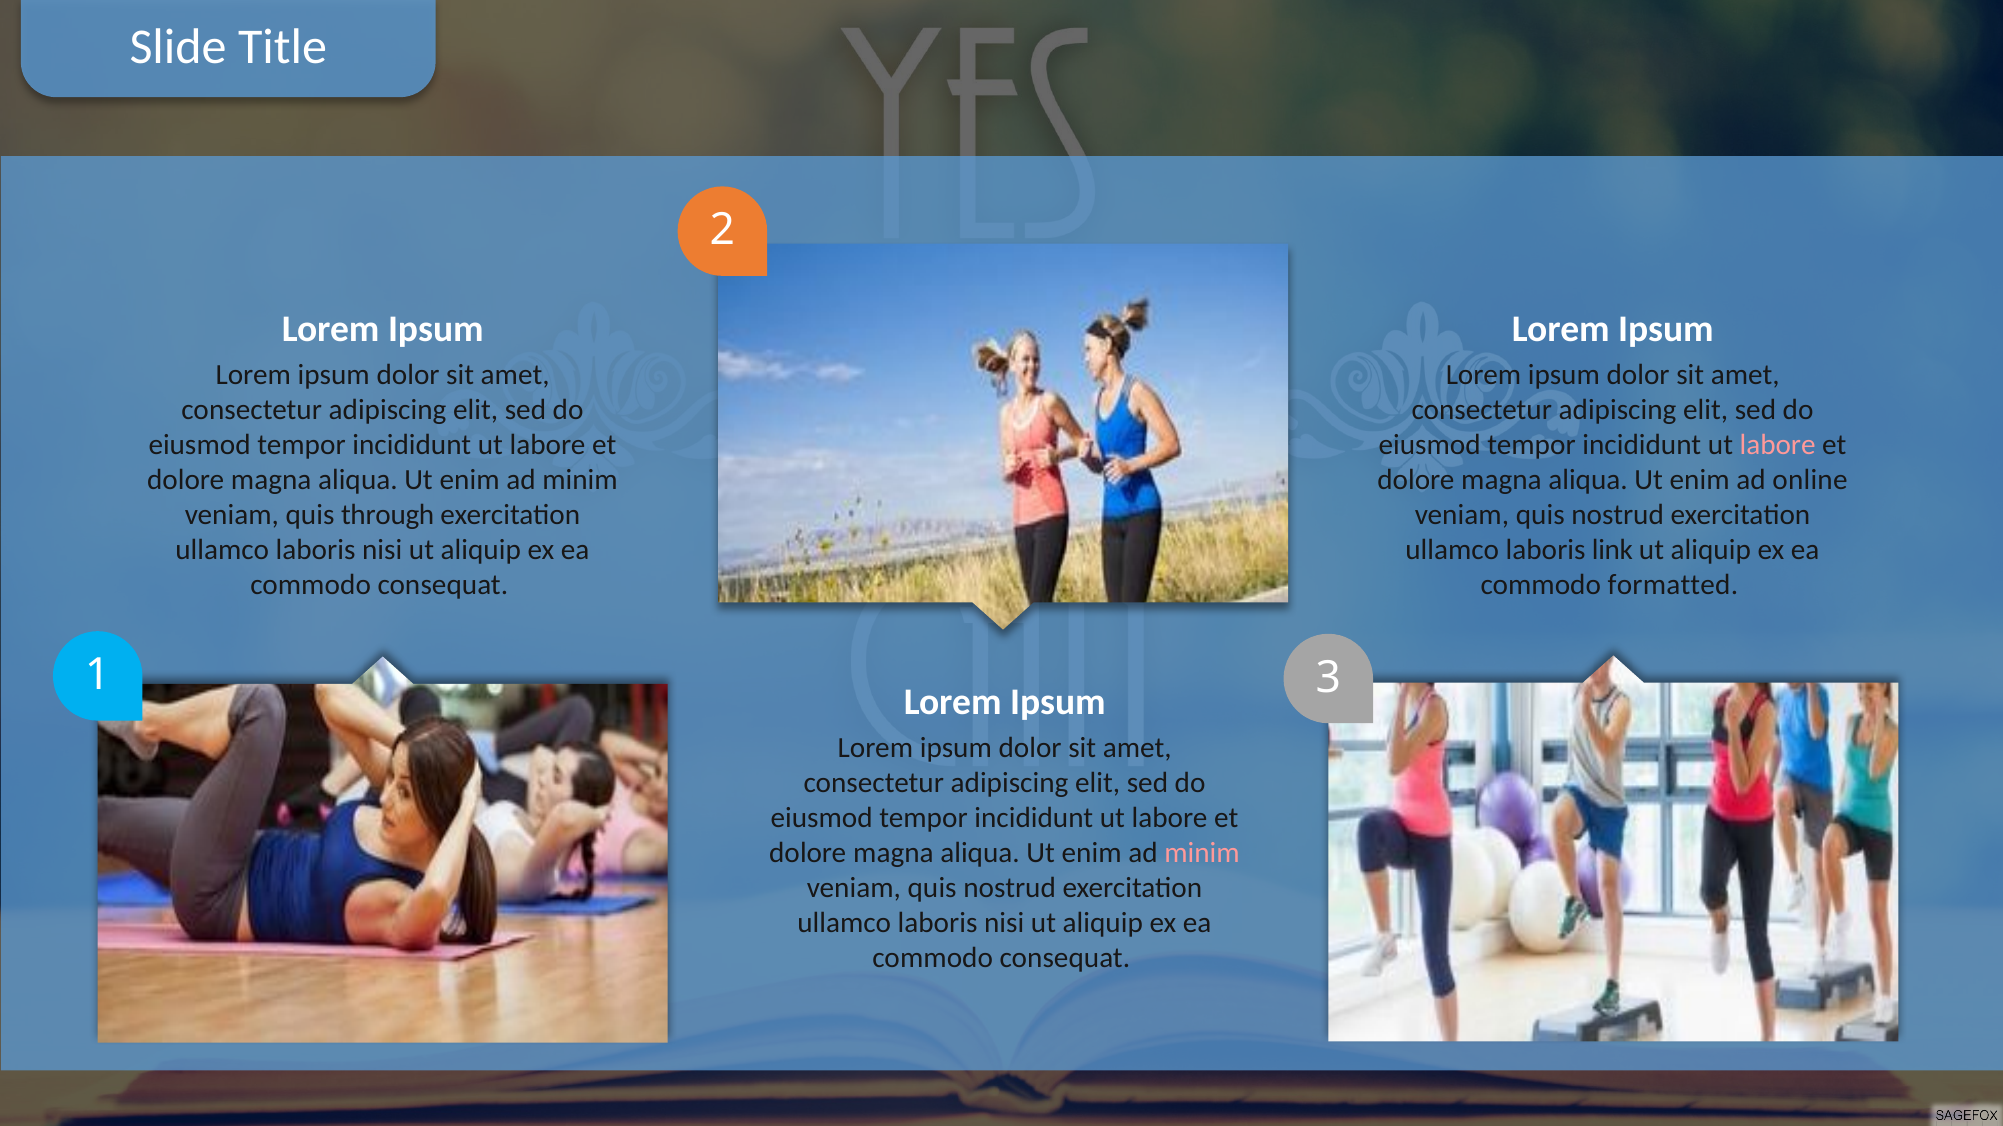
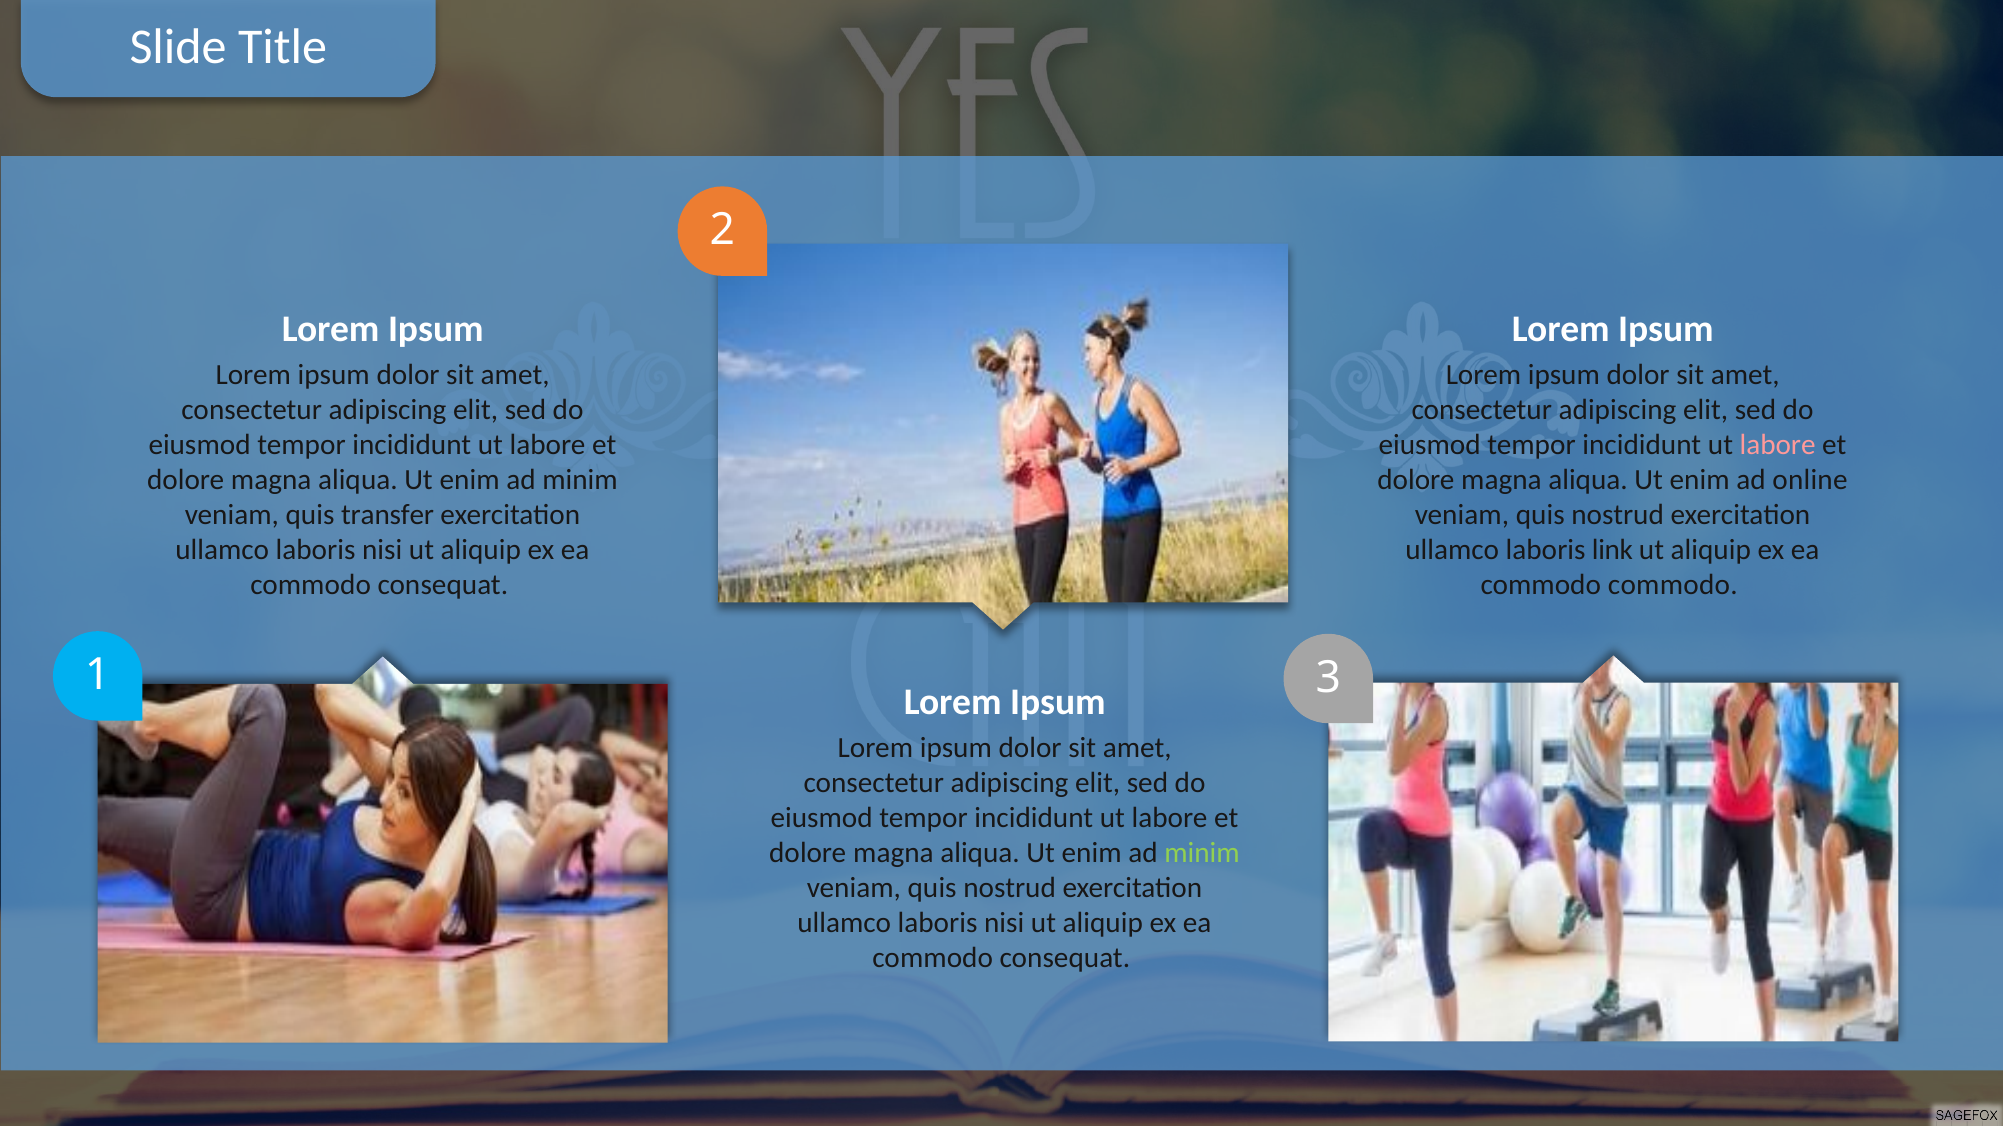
through: through -> transfer
commodo formatted: formatted -> commodo
minim at (1202, 853) colour: pink -> light green
